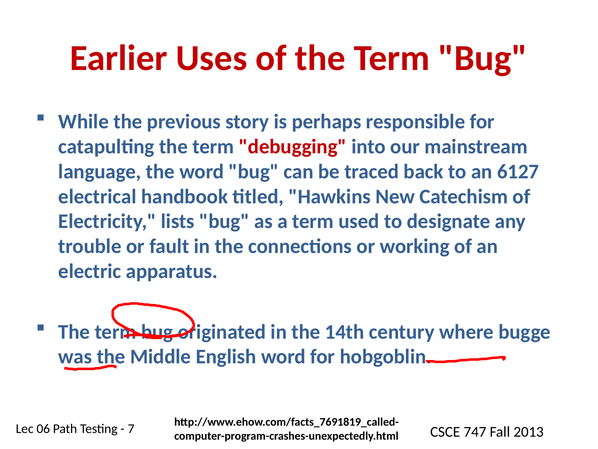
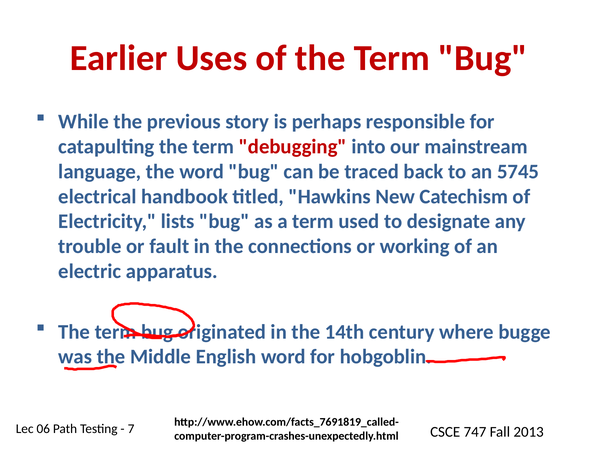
6127: 6127 -> 5745
